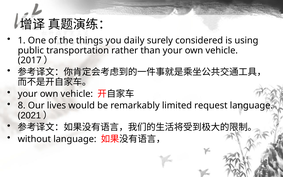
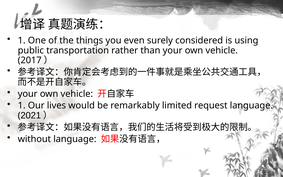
daily: daily -> even
8 at (22, 105): 8 -> 1
